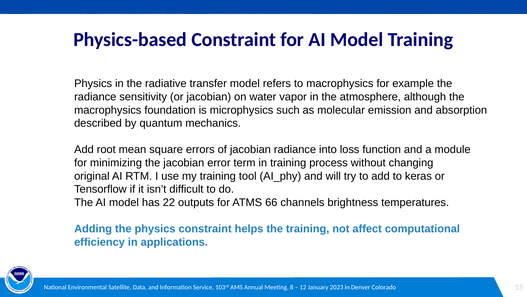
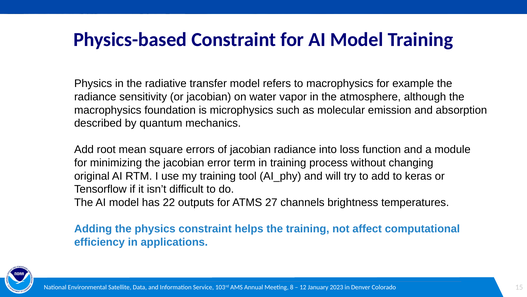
66: 66 -> 27
